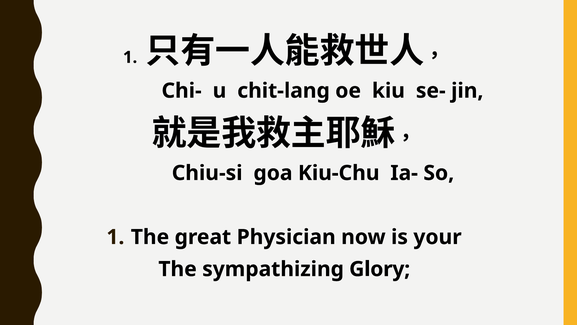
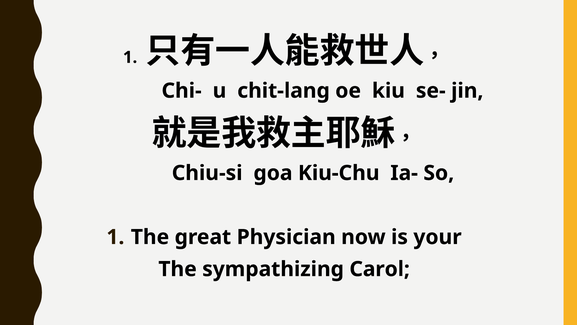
Glory: Glory -> Carol
